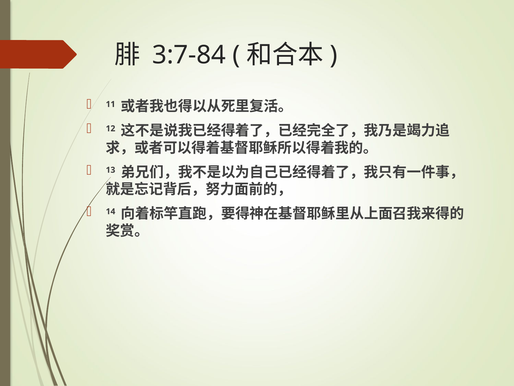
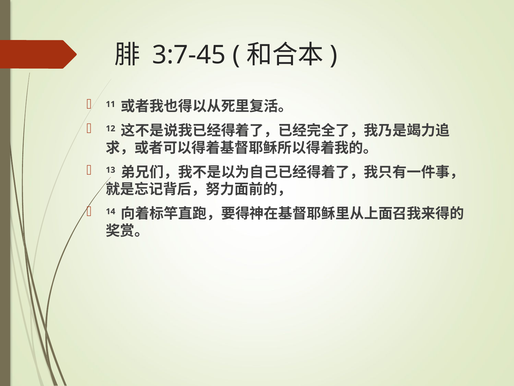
3:7-84: 3:7-84 -> 3:7-45
